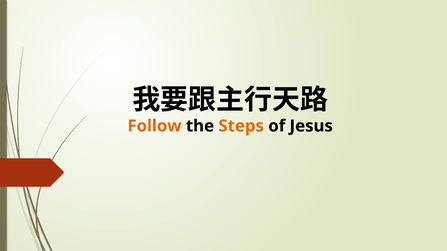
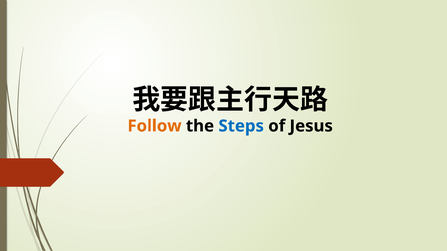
Steps colour: orange -> blue
